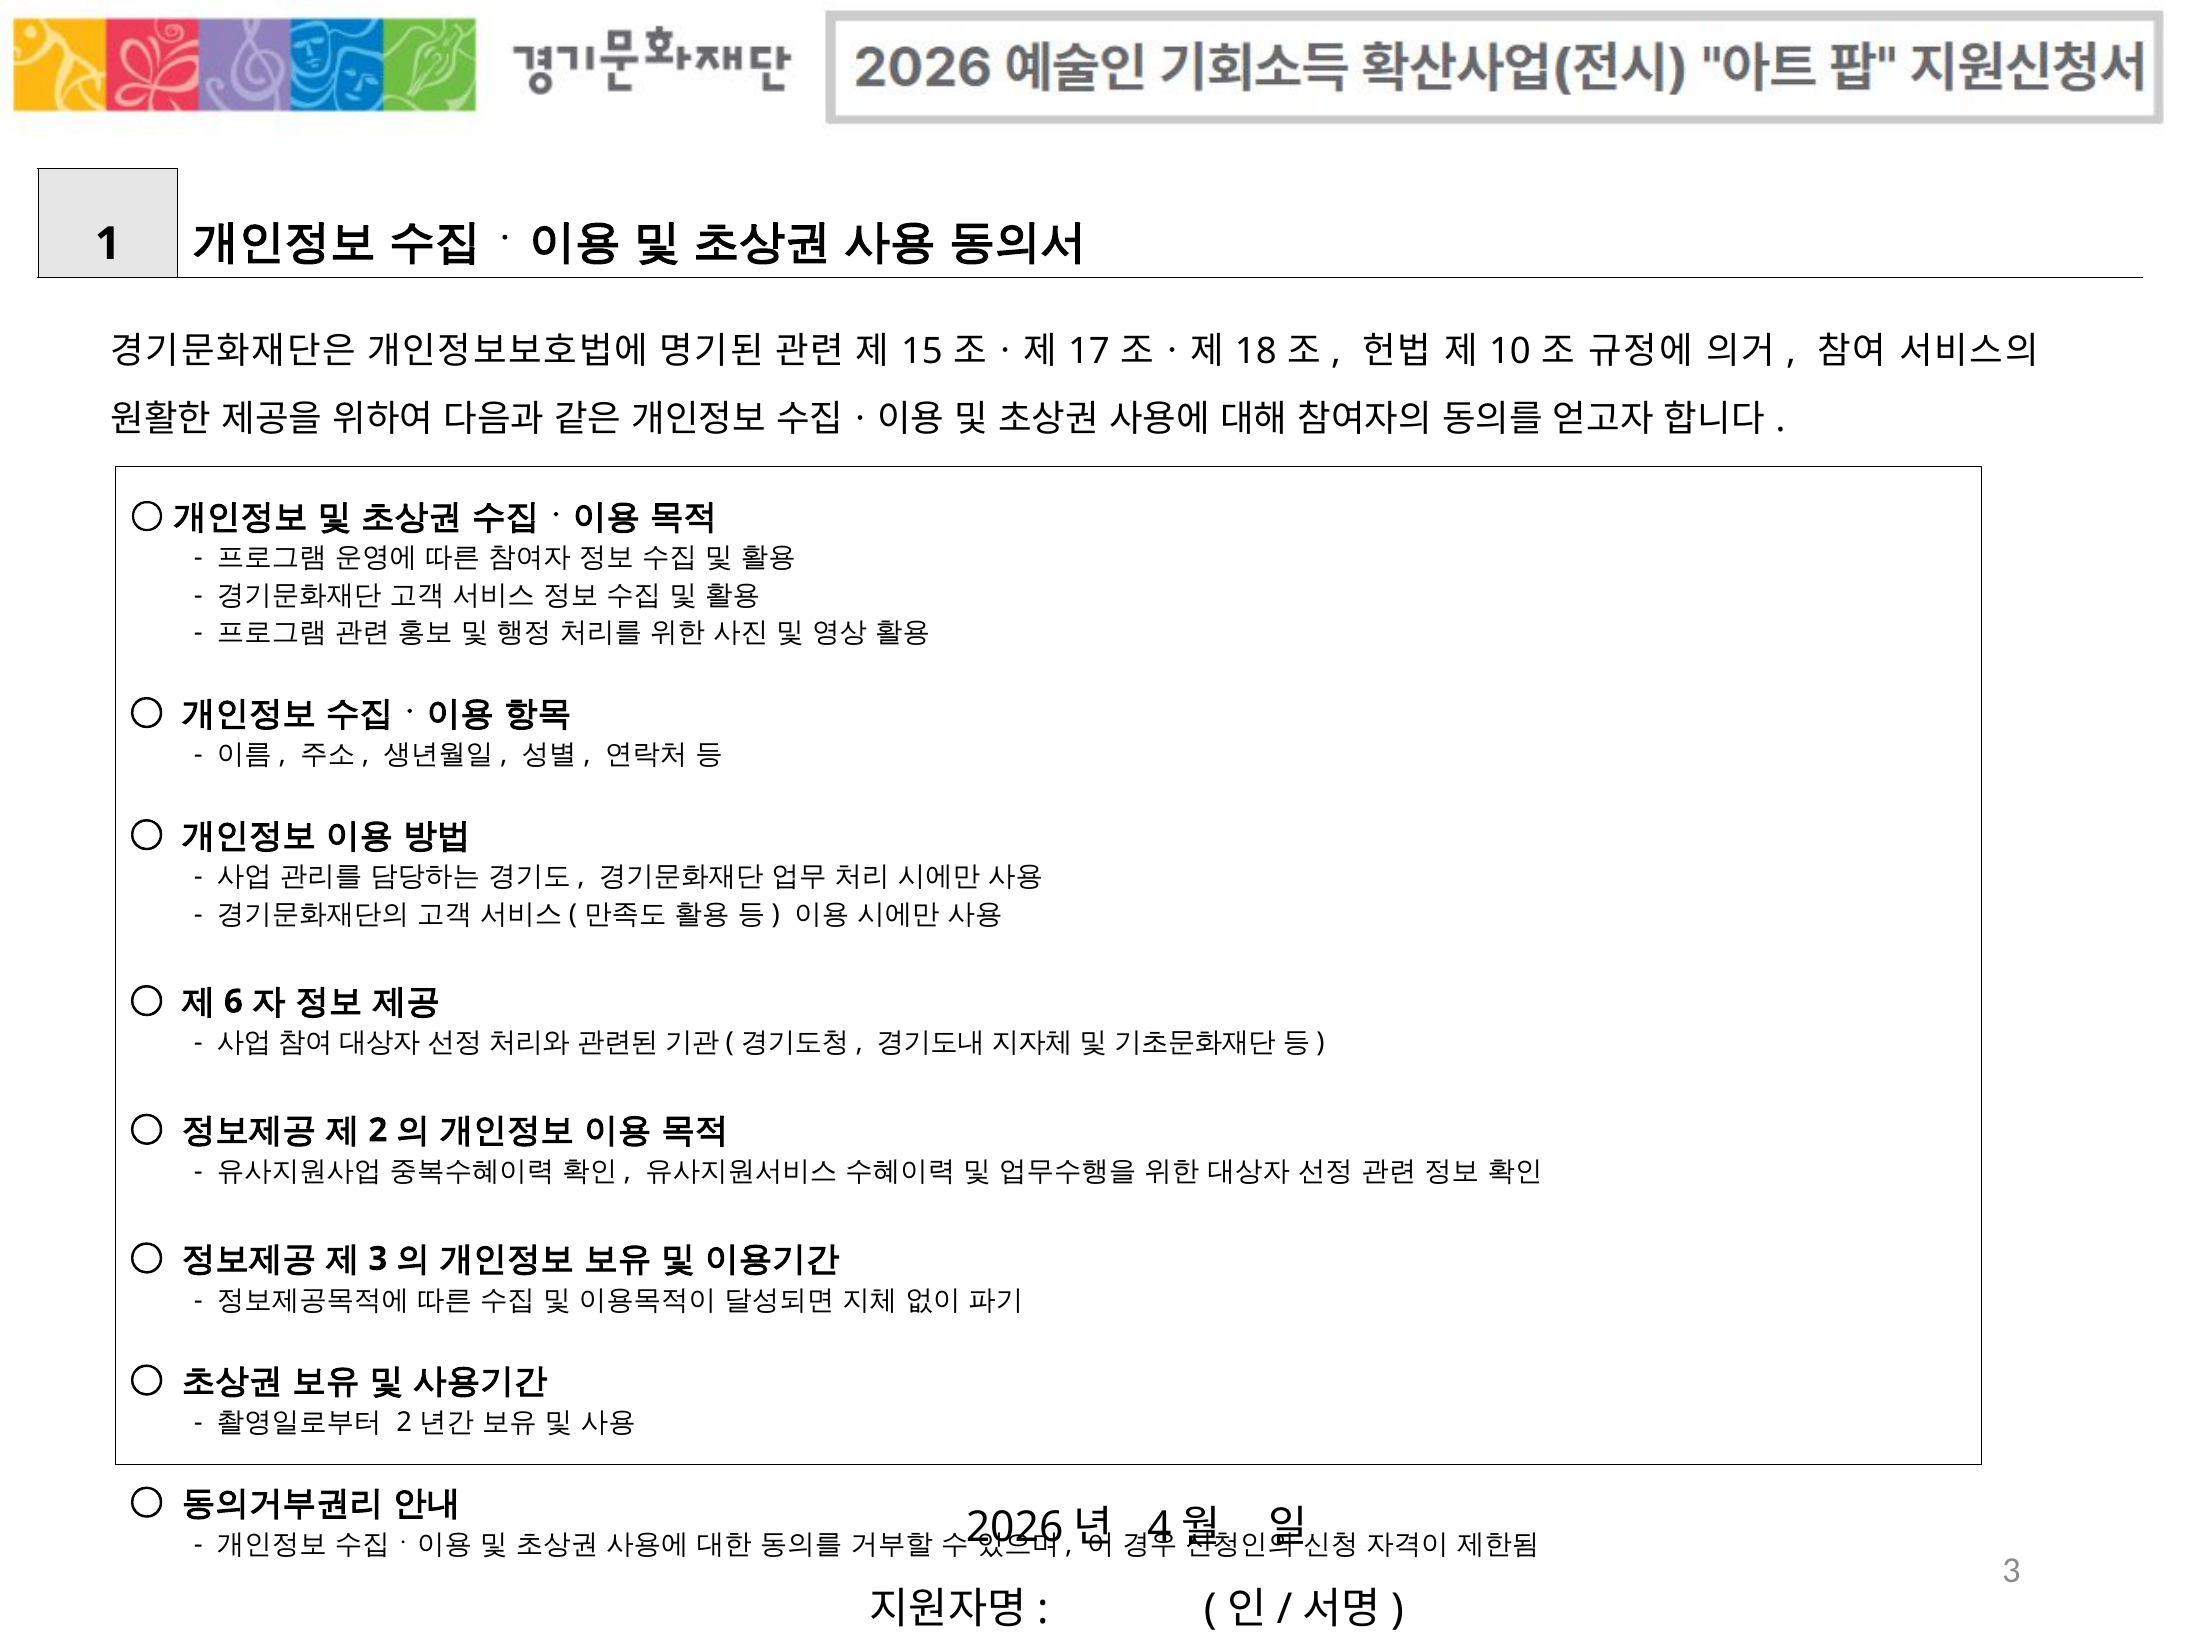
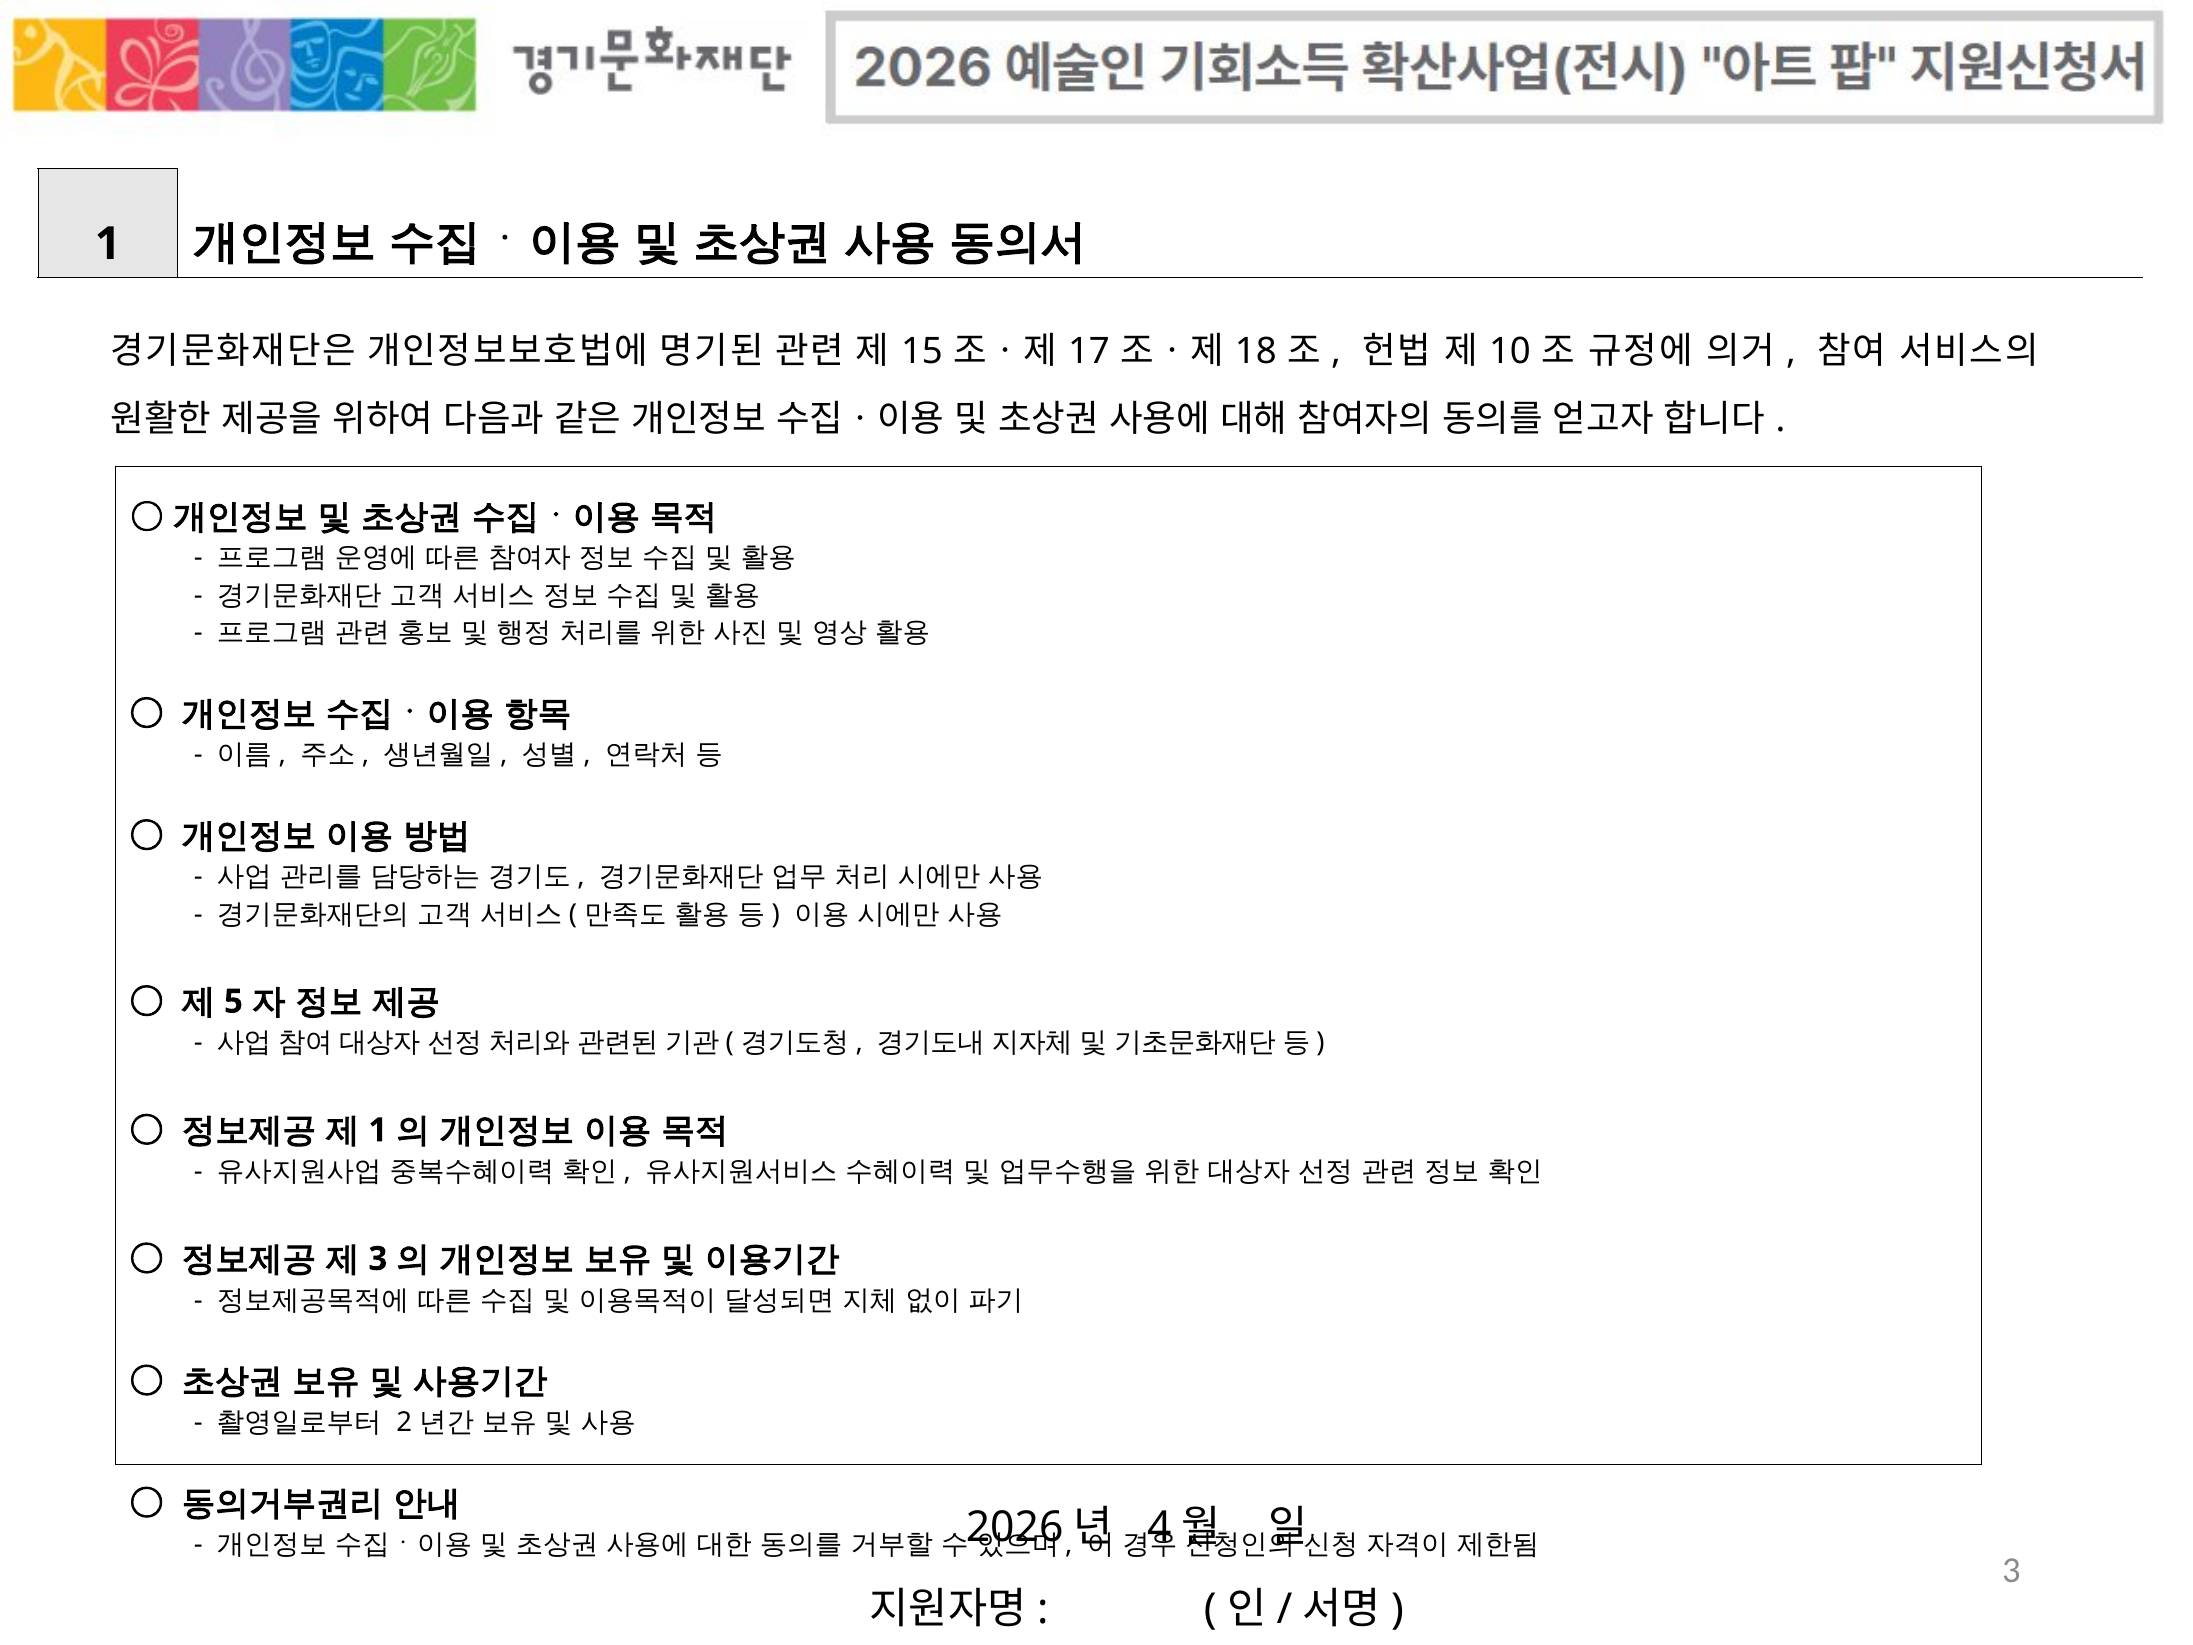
6: 6 -> 5
2 at (378, 1130): 2 -> 1
